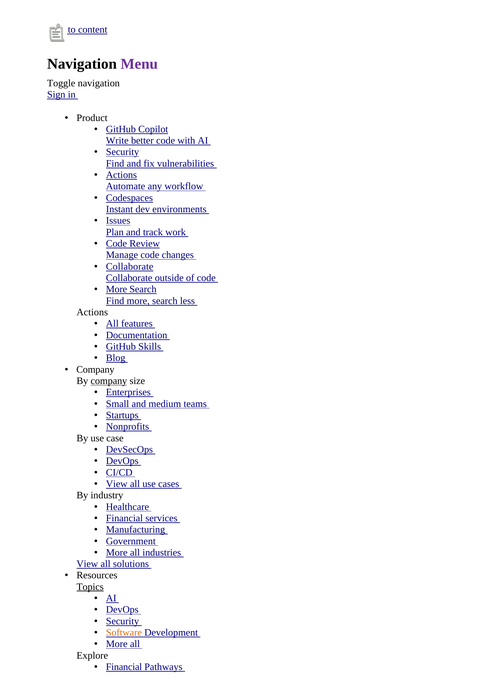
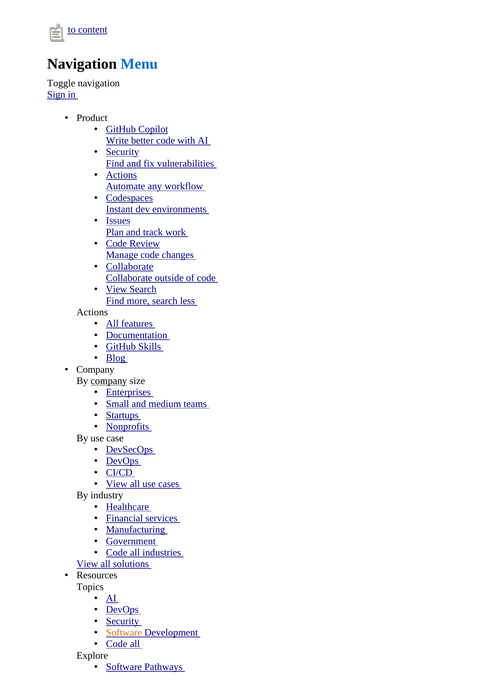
Menu colour: purple -> blue
More at (117, 290): More -> View
More at (117, 553): More -> Code
Topics underline: present -> none
More at (117, 645): More -> Code
Financial at (124, 668): Financial -> Software
